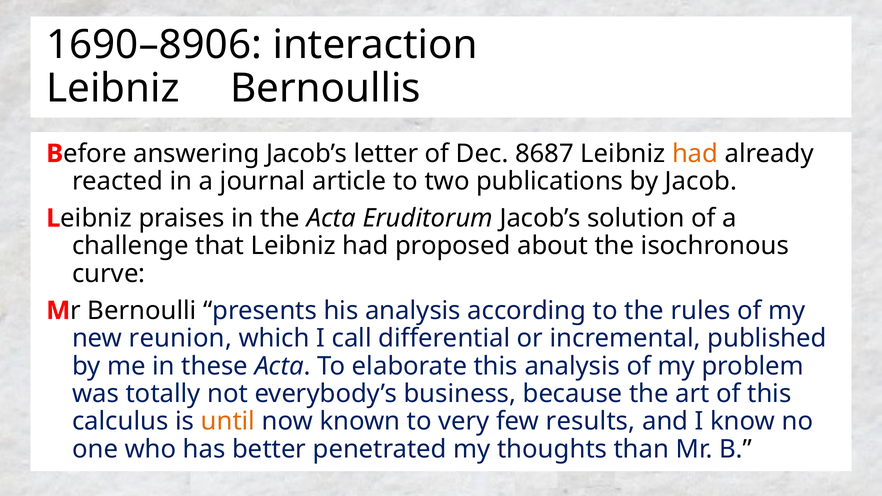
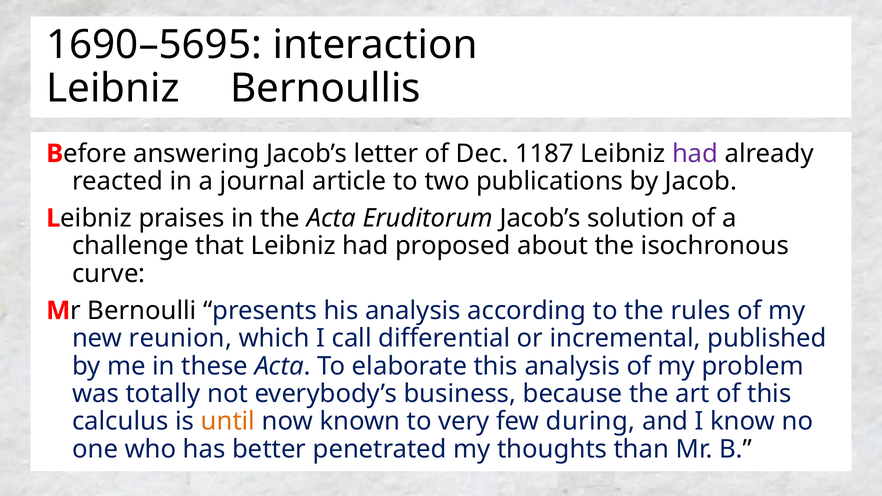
1690–8906: 1690–8906 -> 1690–5695
8687: 8687 -> 1187
had at (695, 154) colour: orange -> purple
results: results -> during
